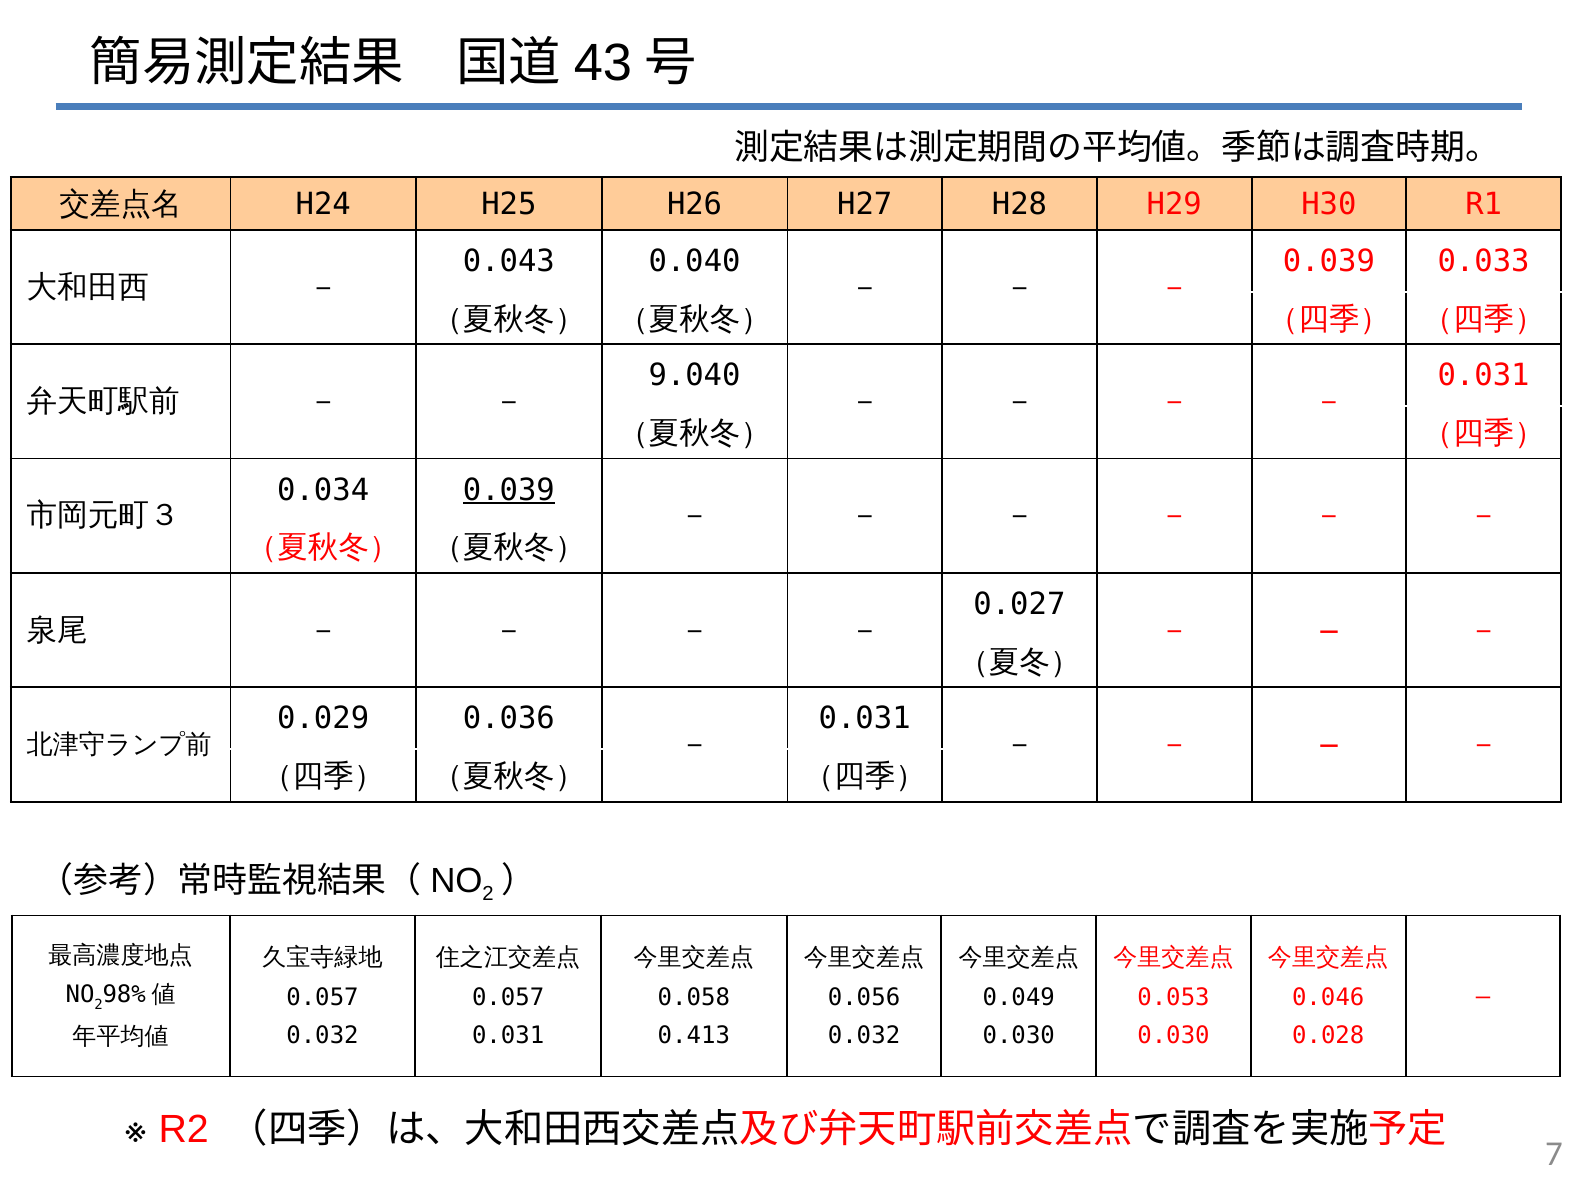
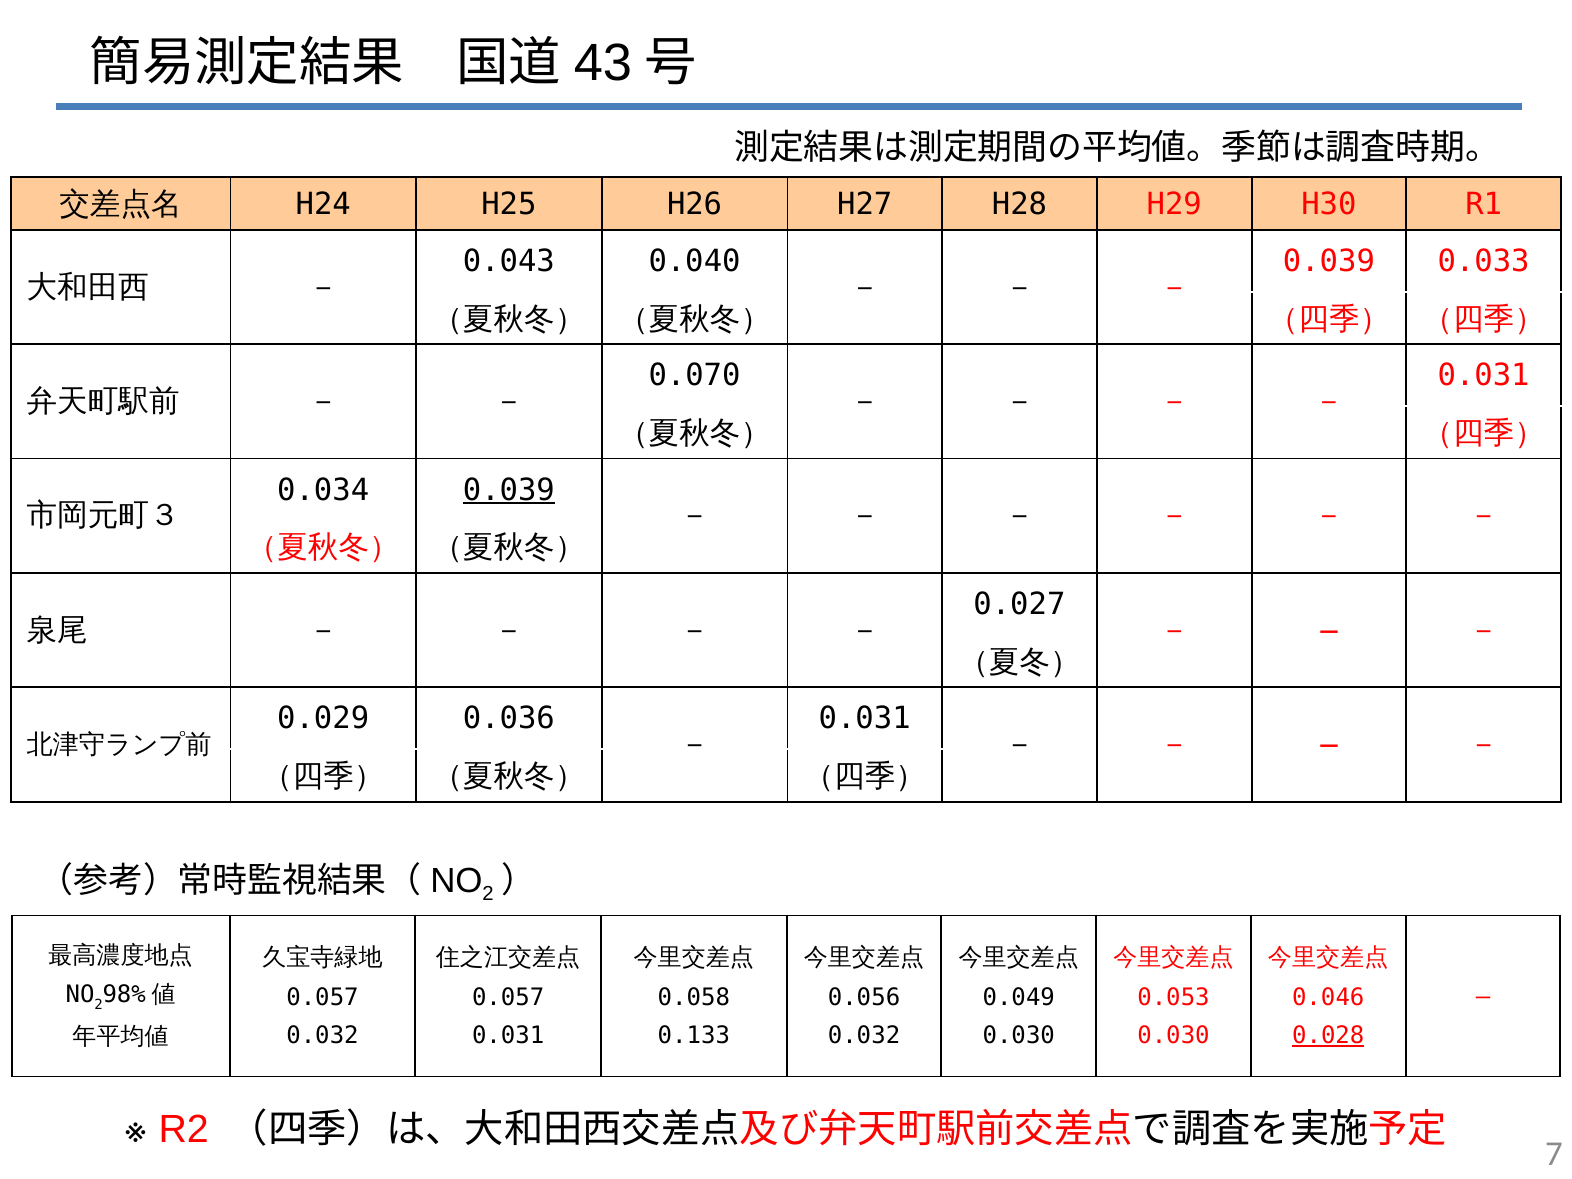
9.040: 9.040 -> 0.070
0.413: 0.413 -> 0.133
0.028 underline: none -> present
